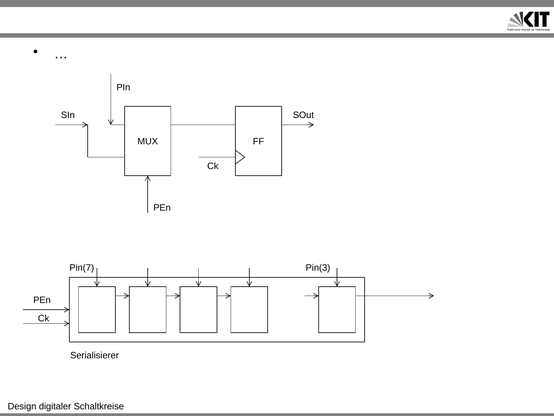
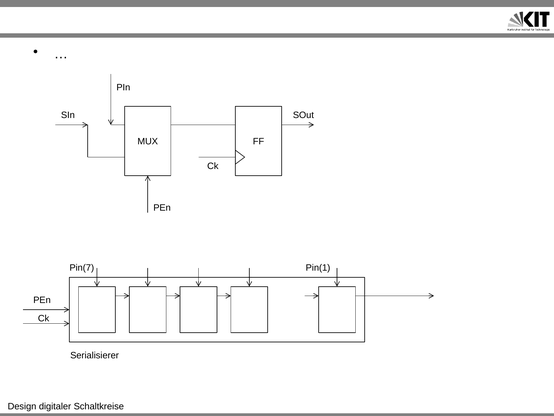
Pin(3: Pin(3 -> Pin(1
